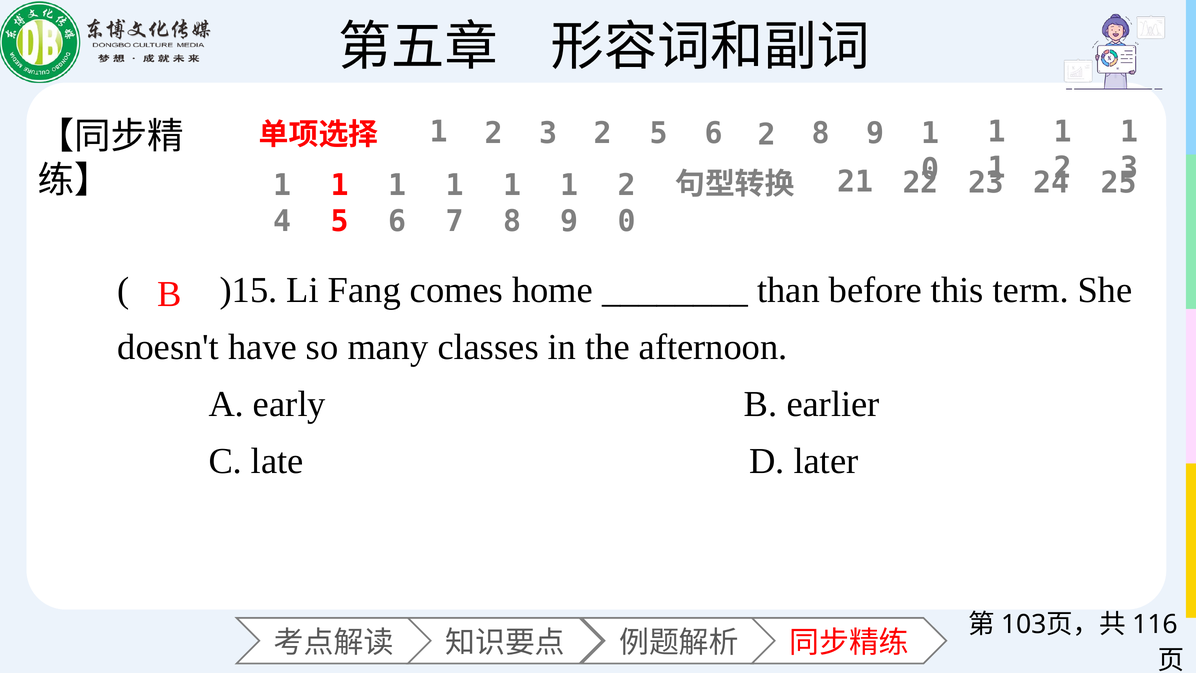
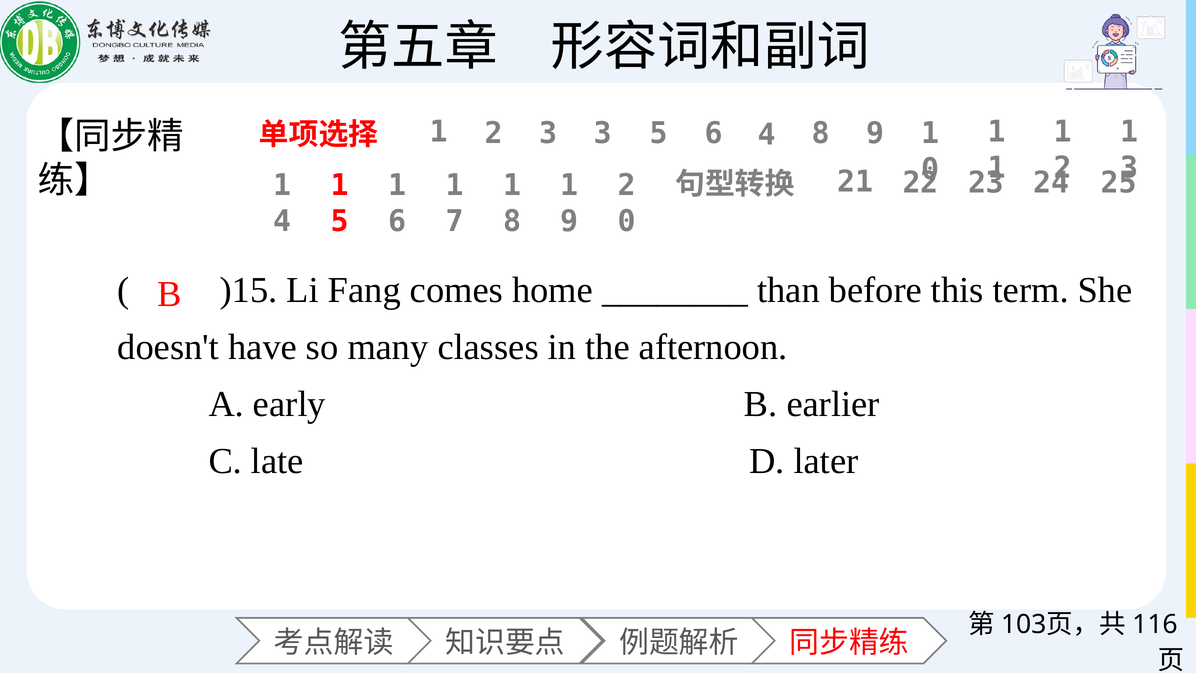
3 2: 2 -> 3
6 2: 2 -> 4
